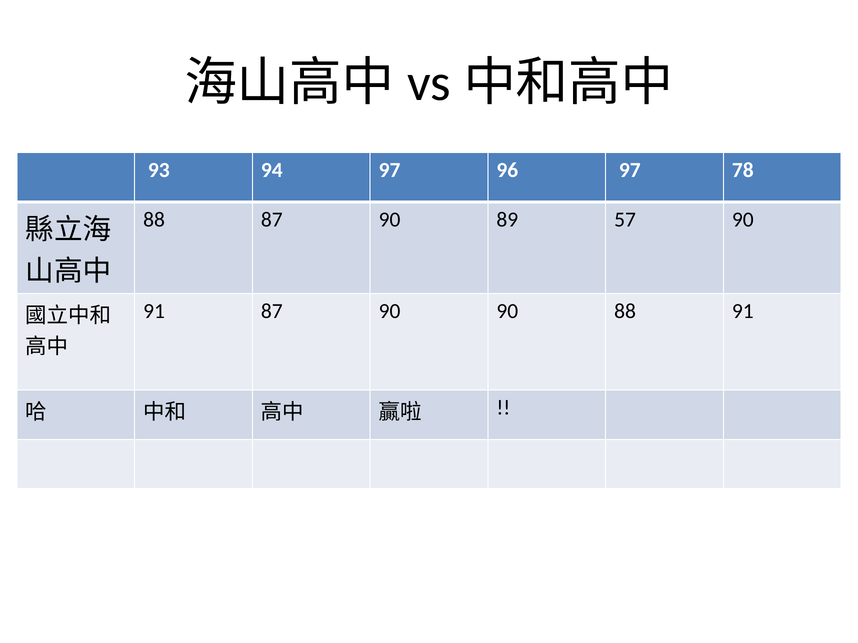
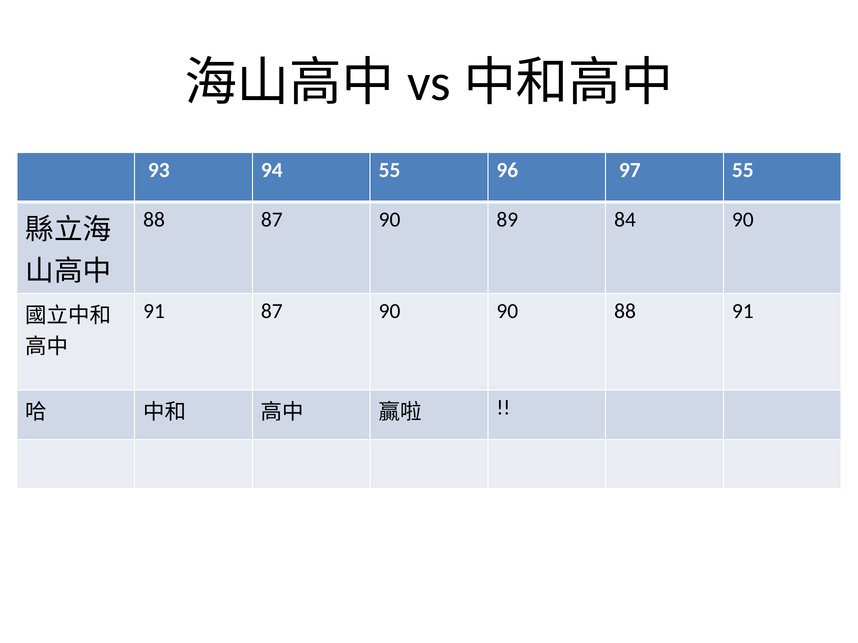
94 97: 97 -> 55
97 78: 78 -> 55
57: 57 -> 84
